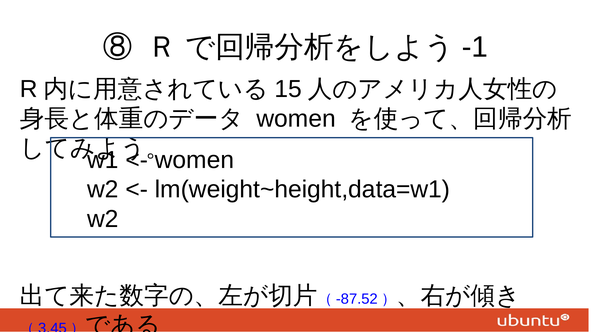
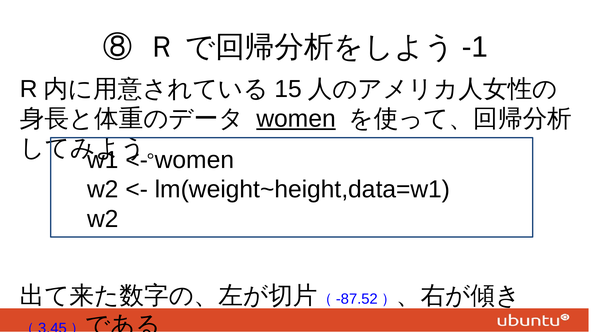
women at (296, 119) underline: none -> present
